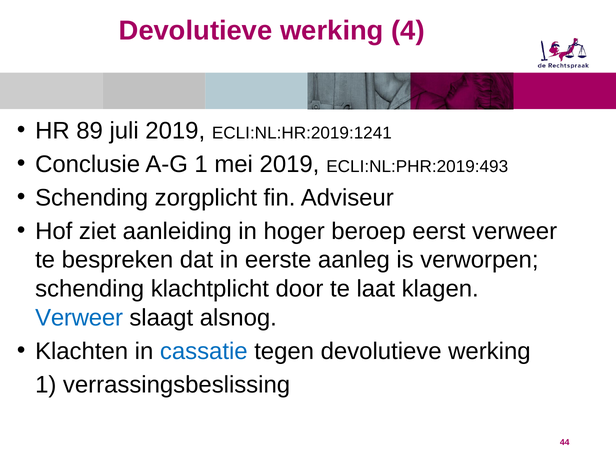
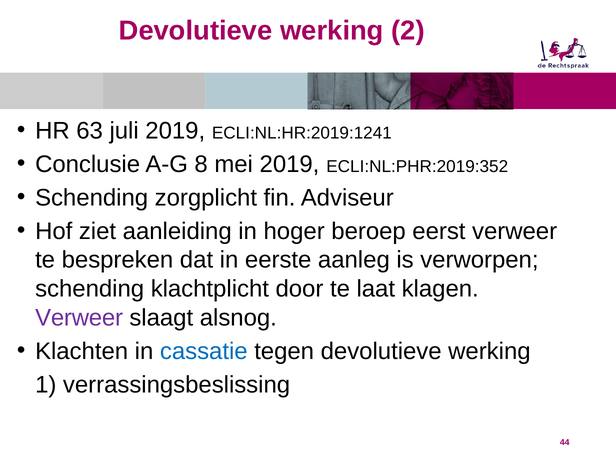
4: 4 -> 2
89: 89 -> 63
A-G 1: 1 -> 8
ECLI:NL:PHR:2019:493: ECLI:NL:PHR:2019:493 -> ECLI:NL:PHR:2019:352
Verweer at (79, 318) colour: blue -> purple
